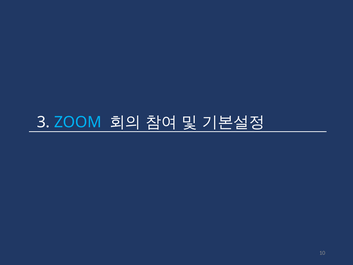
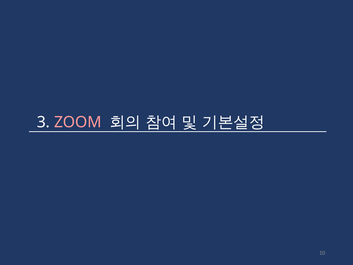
ZOOM colour: light blue -> pink
